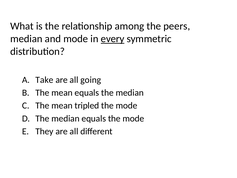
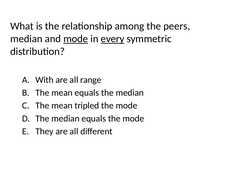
mode at (76, 39) underline: none -> present
Take: Take -> With
going: going -> range
